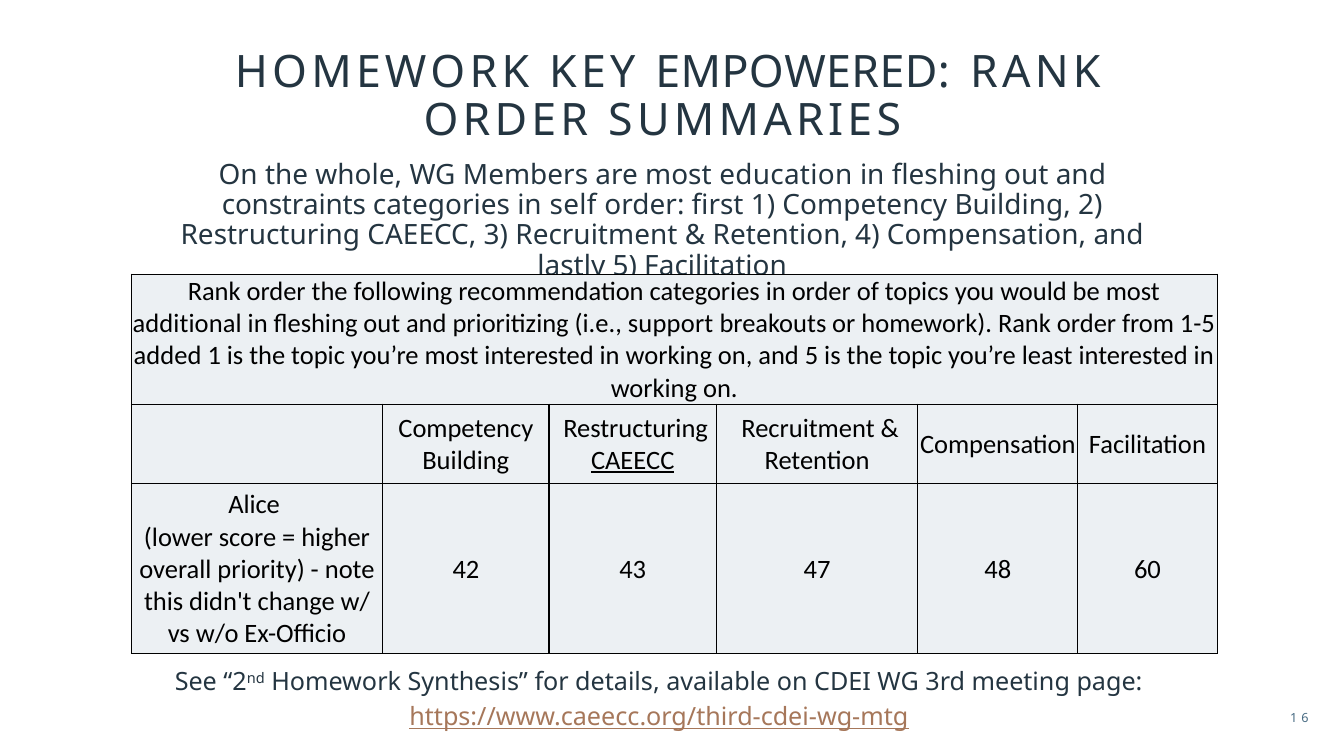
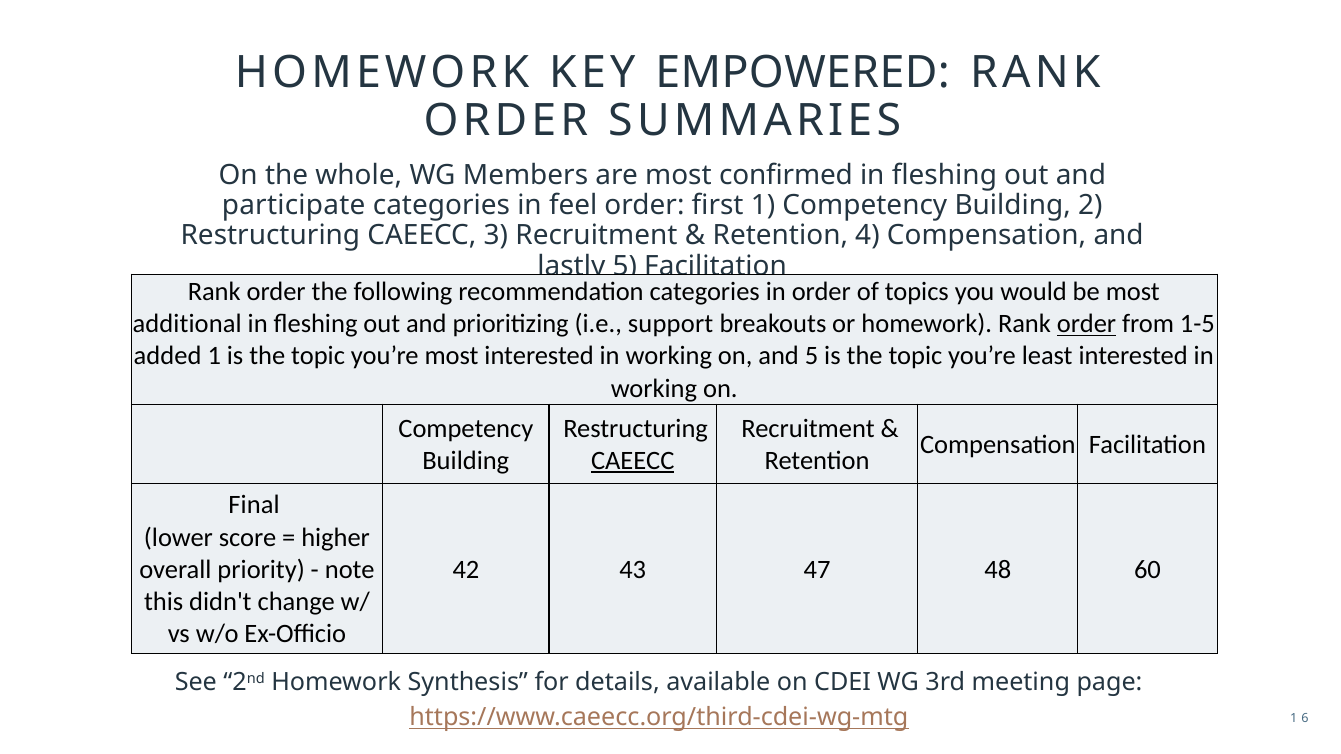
education: education -> confirmed
constraints: constraints -> participate
self: self -> feel
order at (1087, 324) underline: none -> present
Alice: Alice -> Final
